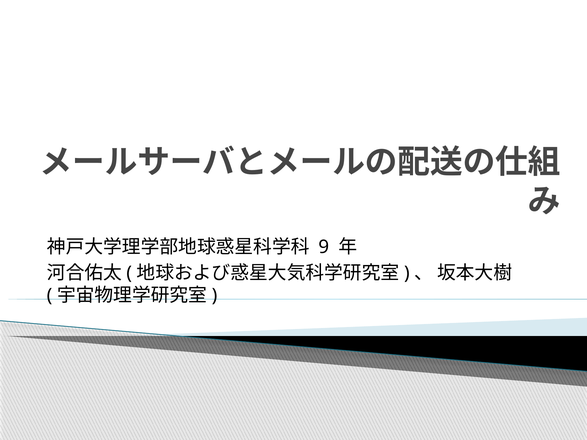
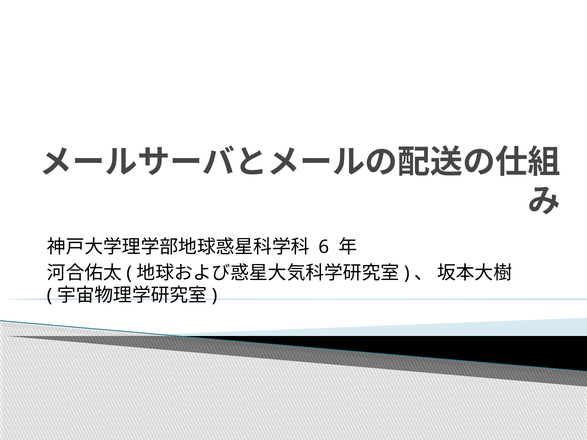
9: 9 -> 6
